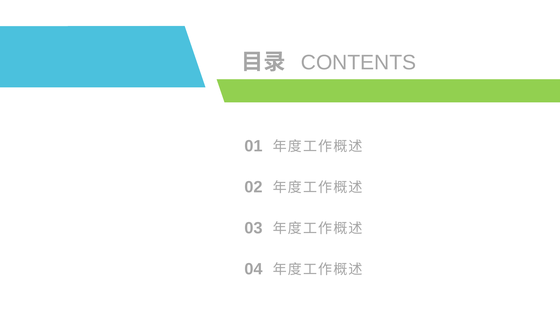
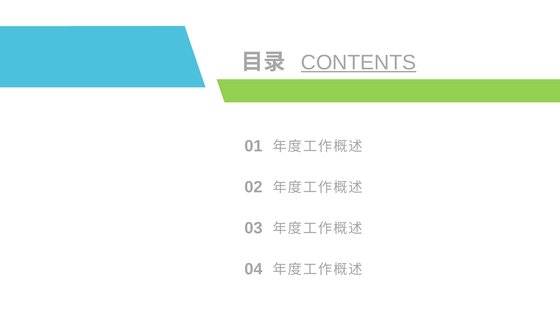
CONTENTS underline: none -> present
